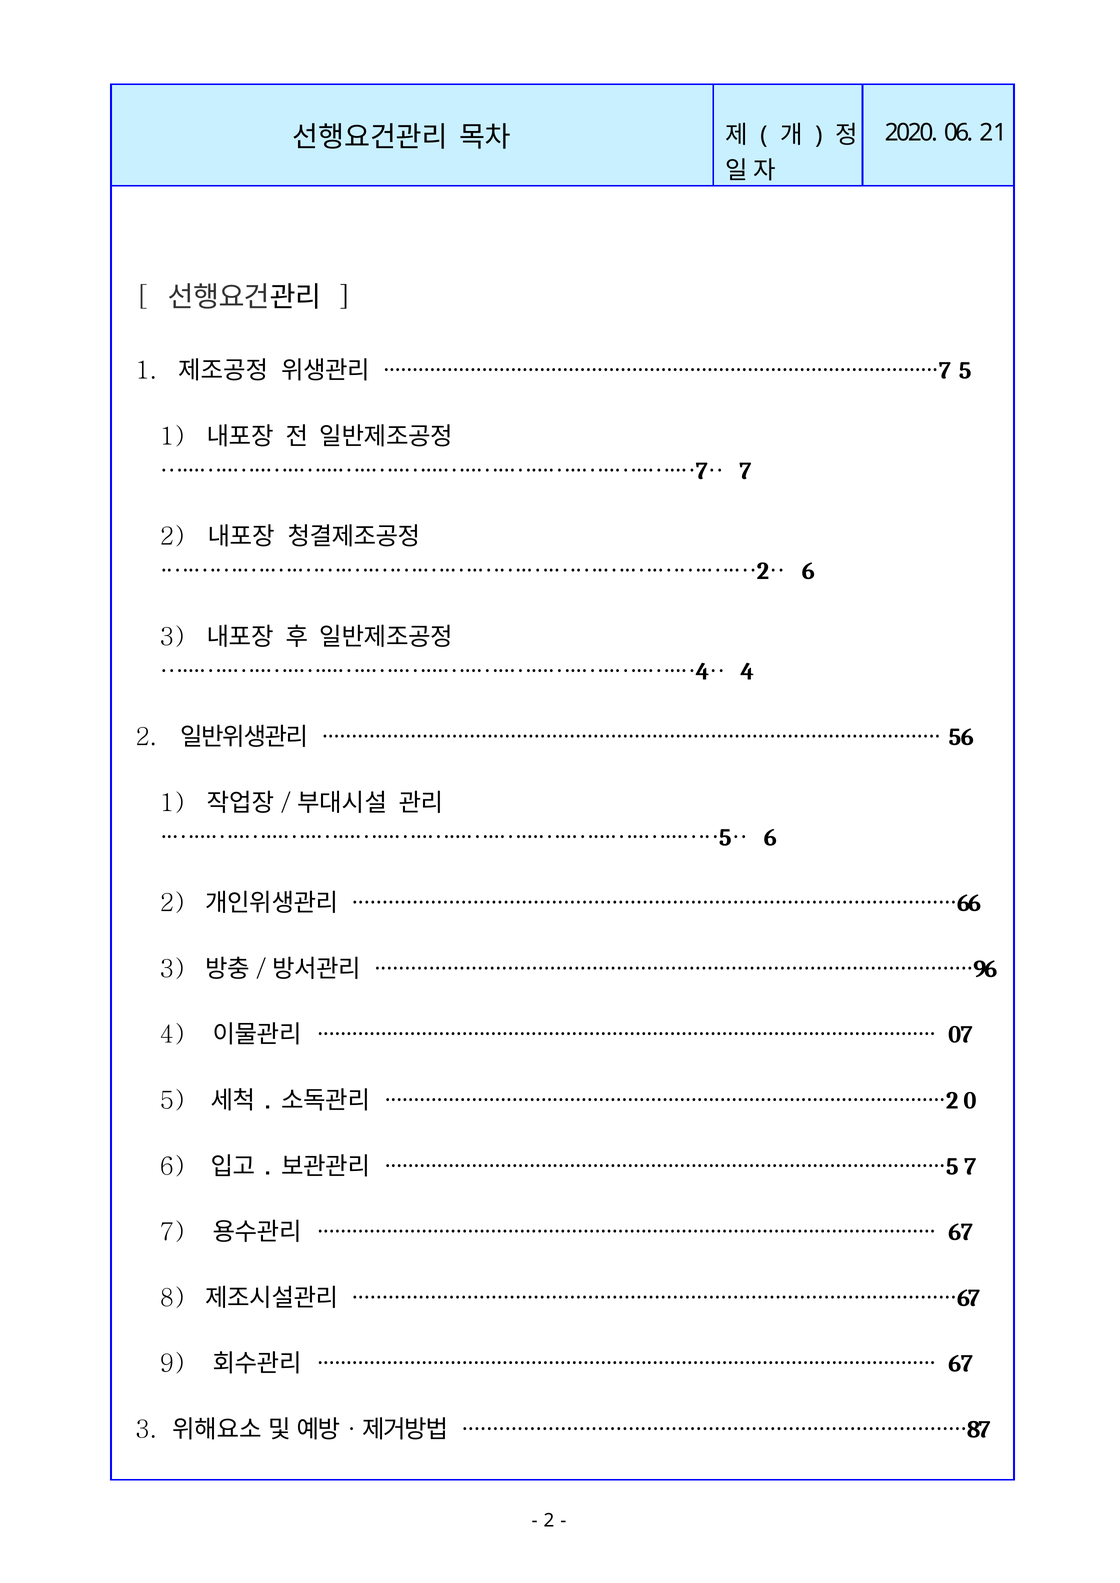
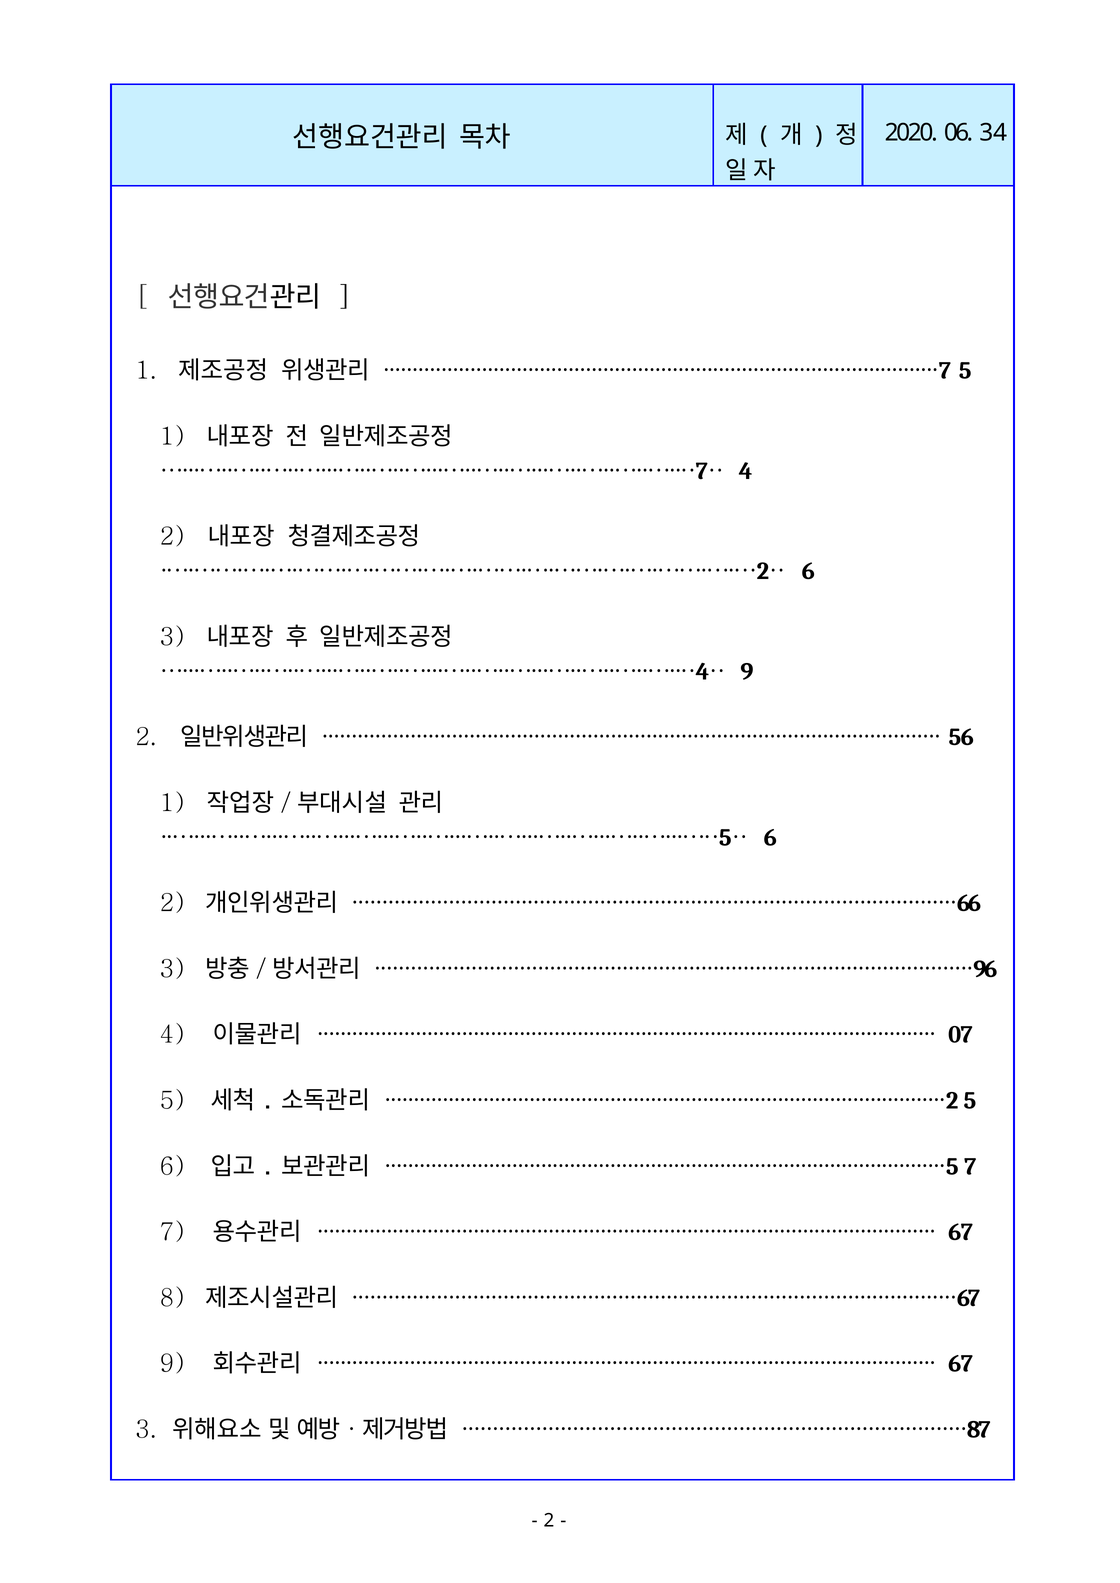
21: 21 -> 34
·················································································7·· 7: 7 -> 4
·················································································4·· 4: 4 -> 9
·································································································2 0: 0 -> 5
